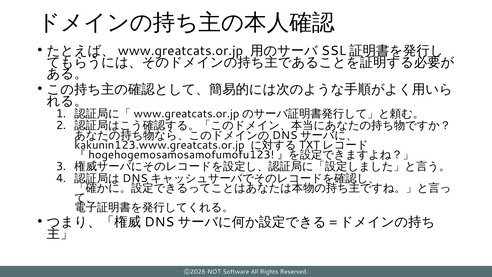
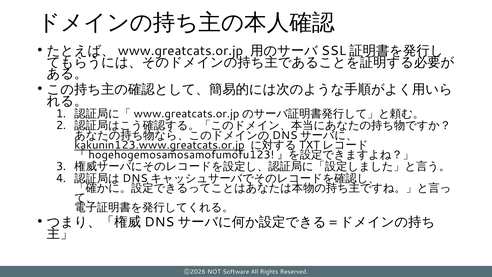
kakunin123.www.greatcats.or.jp underline: none -> present
